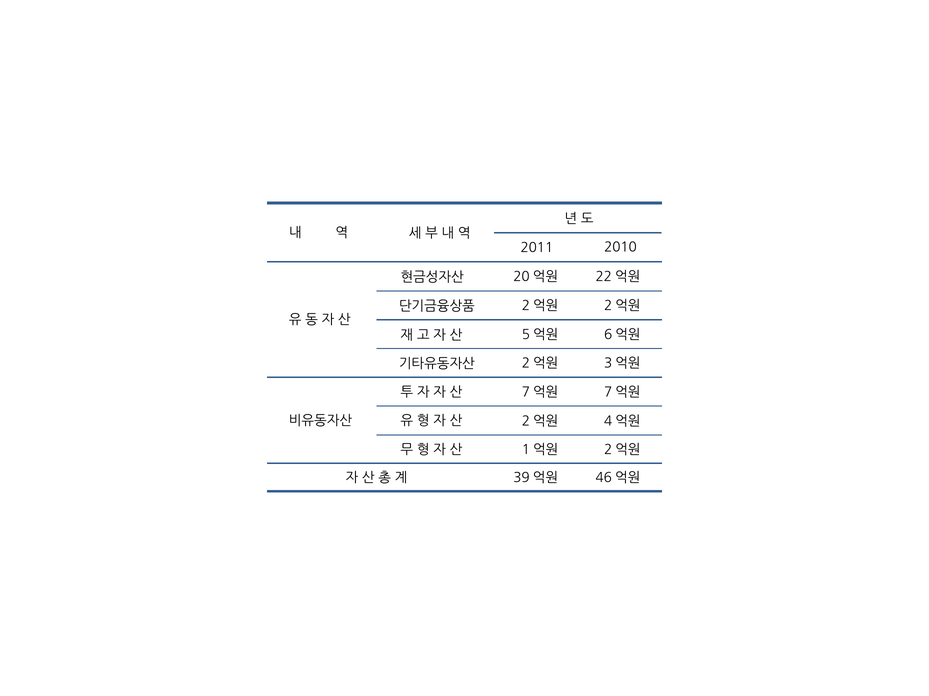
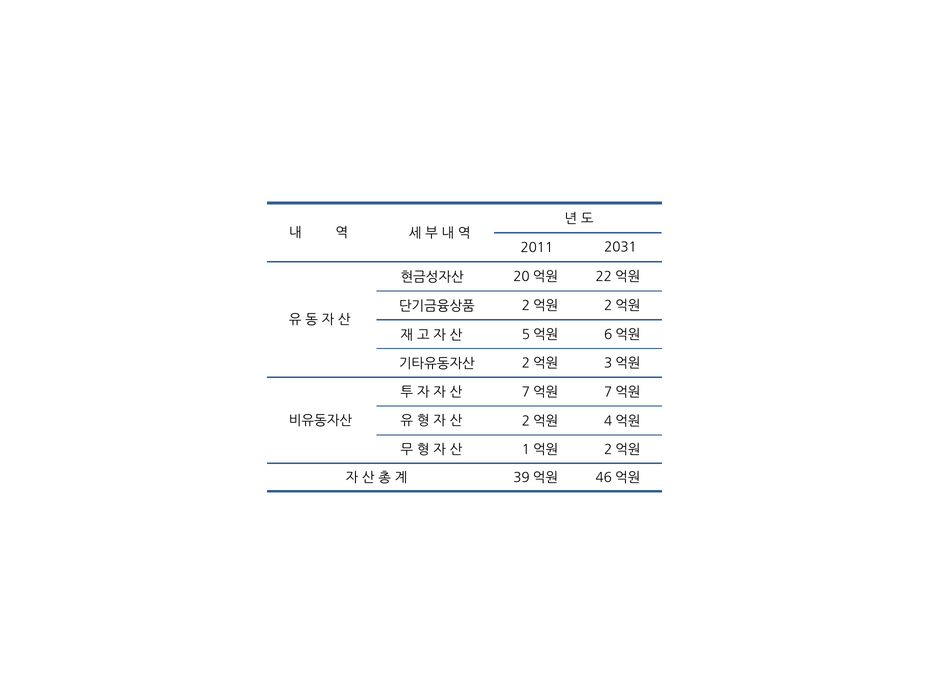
2010: 2010 -> 2031
